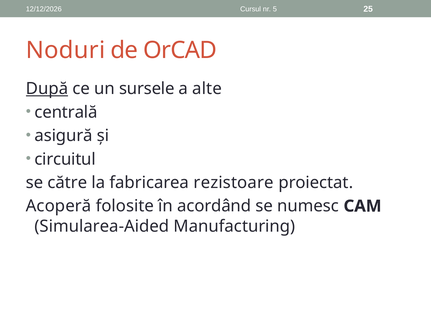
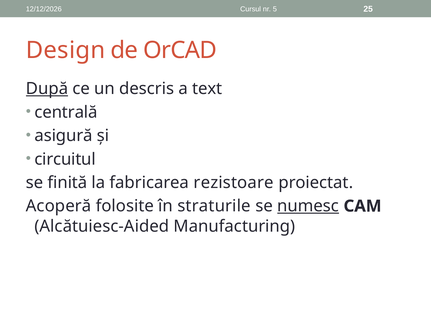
Noduri: Noduri -> Design
sursele: sursele -> descris
alte: alte -> text
către: către -> finită
acordând: acordând -> straturile
numesc underline: none -> present
Simularea-Aided: Simularea-Aided -> Alcătuiesc-Aided
